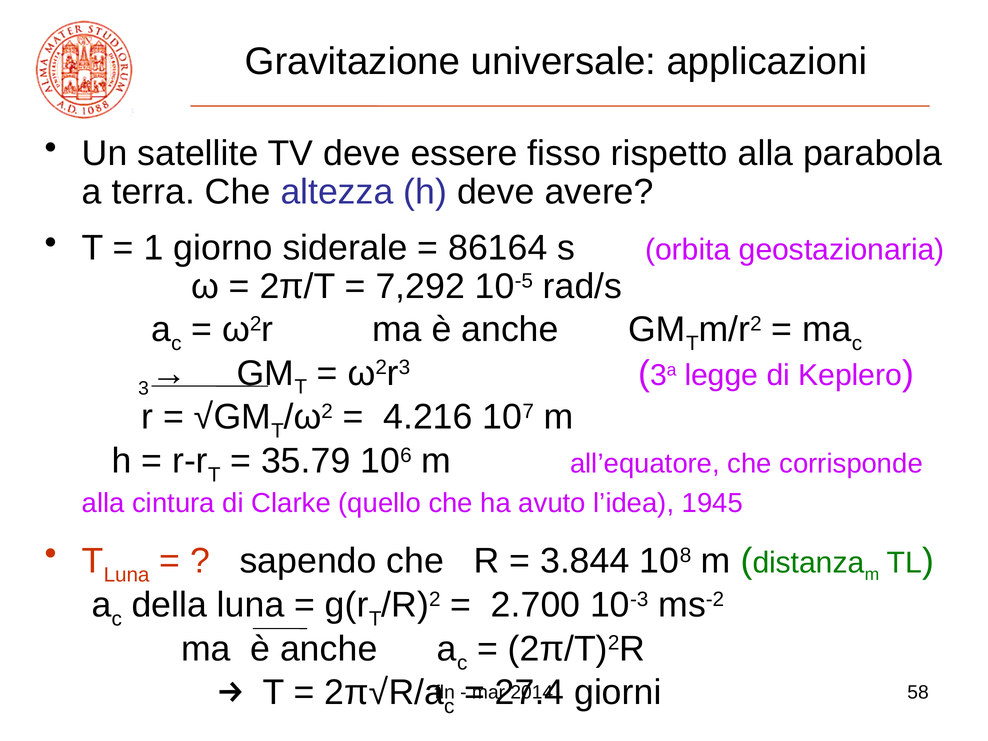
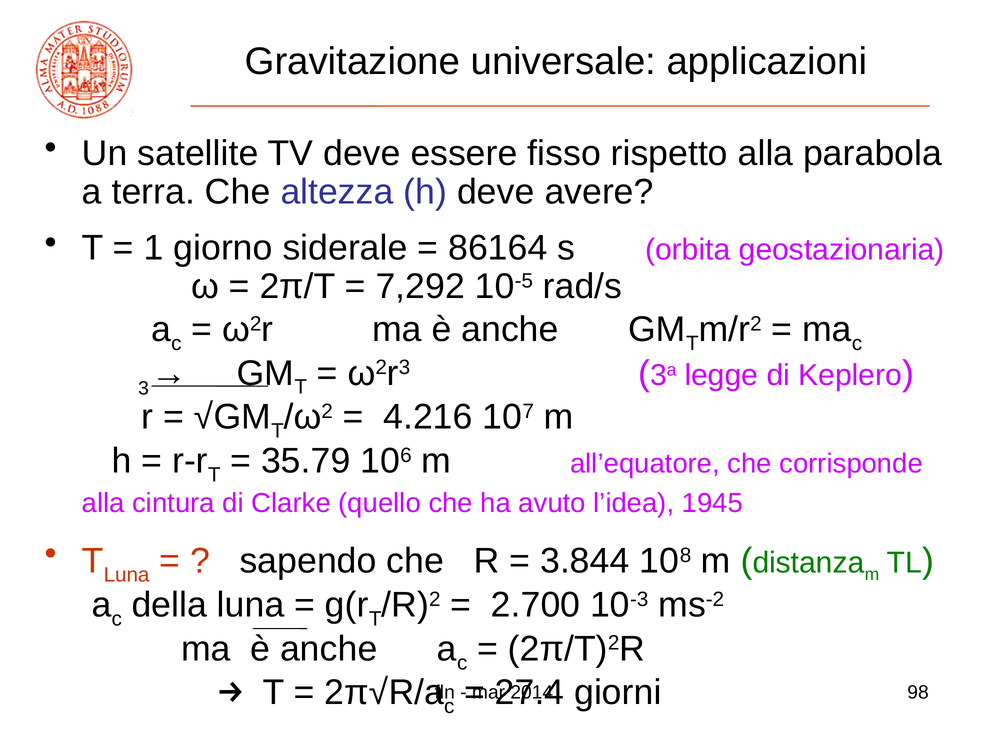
58: 58 -> 98
